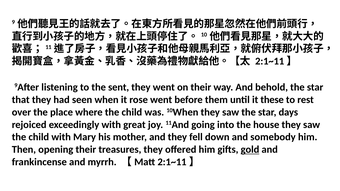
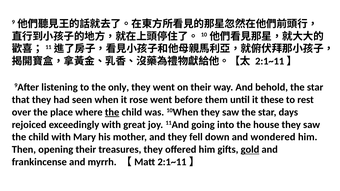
sent: sent -> only
the at (112, 112) underline: none -> present
somebody: somebody -> wondered
